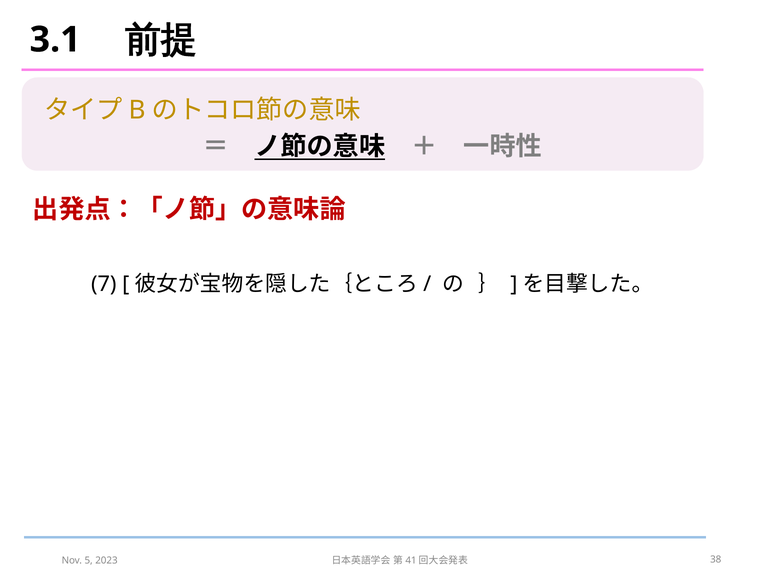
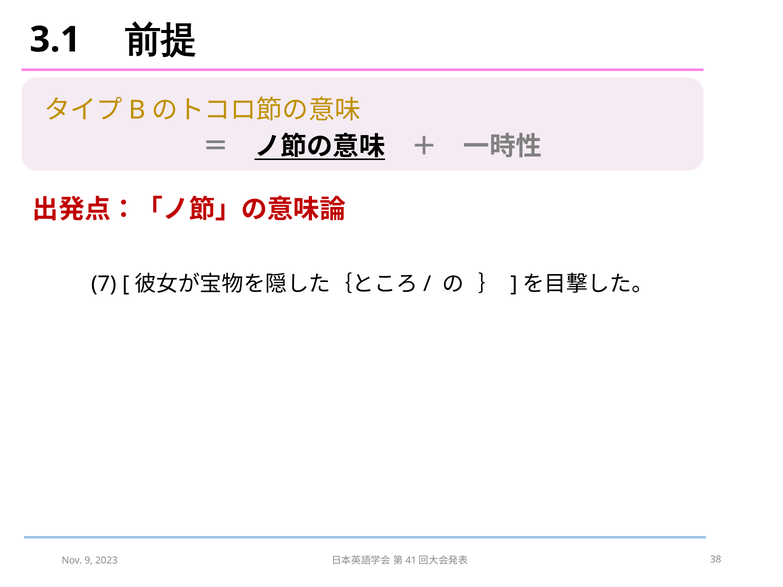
5: 5 -> 9
